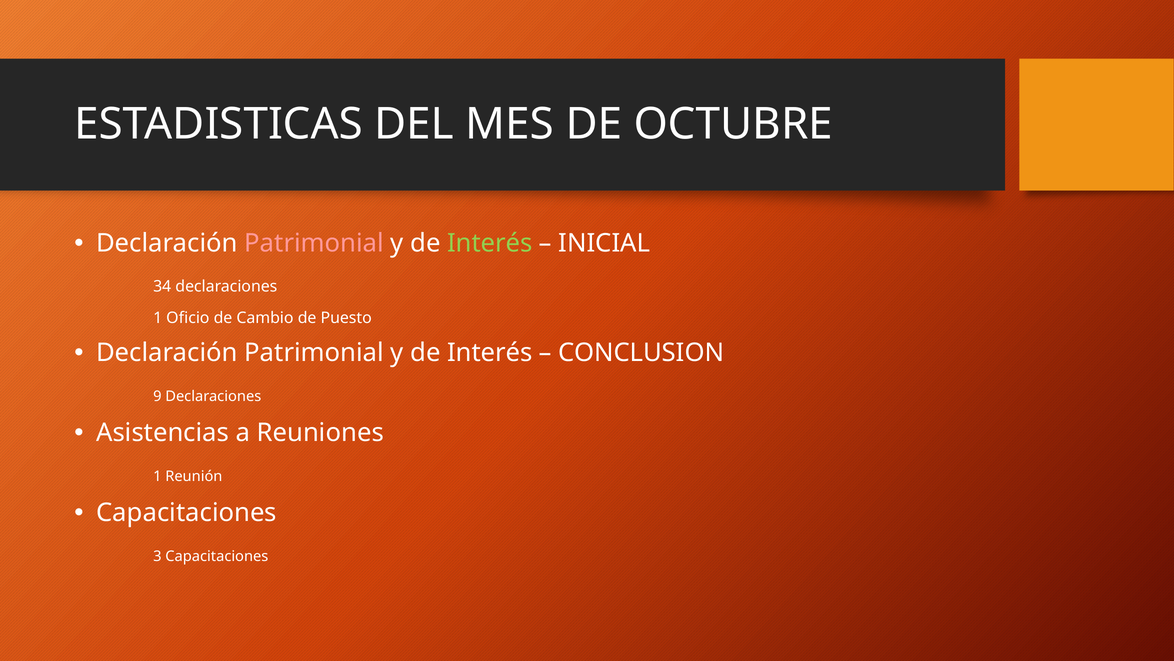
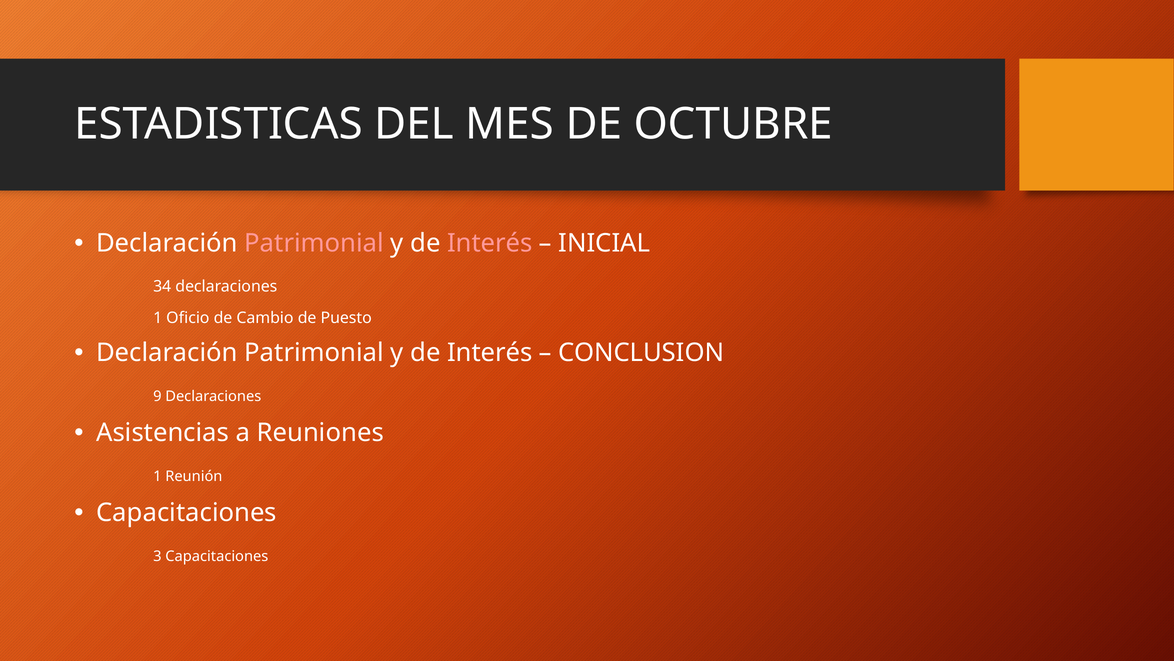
Interés at (490, 243) colour: light green -> pink
